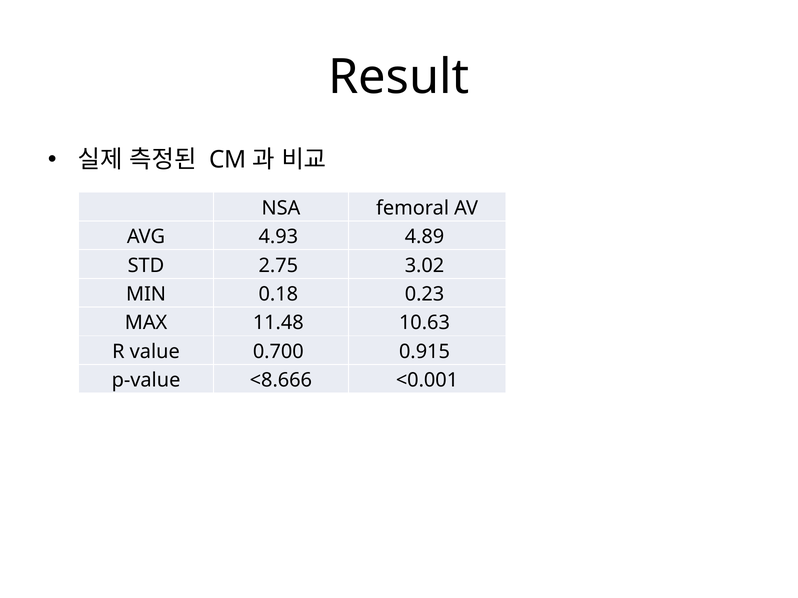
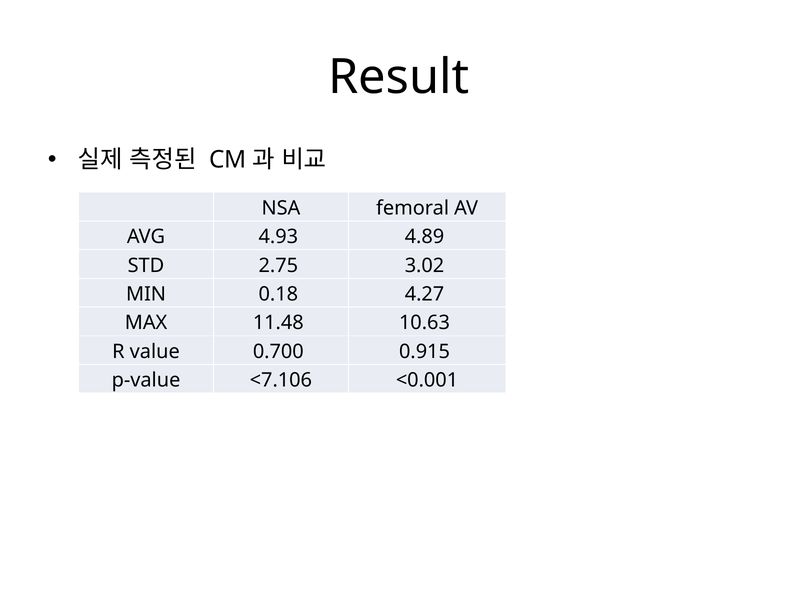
0.23: 0.23 -> 4.27
<8.666: <8.666 -> <7.106
